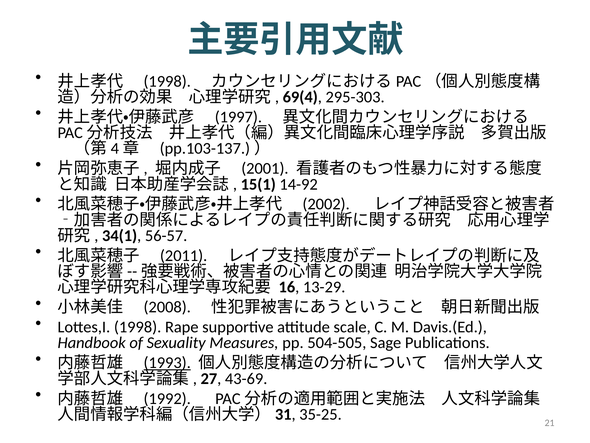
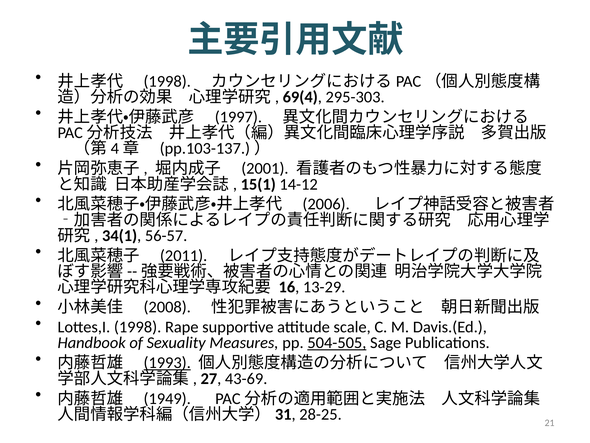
14-92: 14-92 -> 14-12
2002: 2002 -> 2006
504-505 underline: none -> present
1992: 1992 -> 1949
35-25: 35-25 -> 28-25
